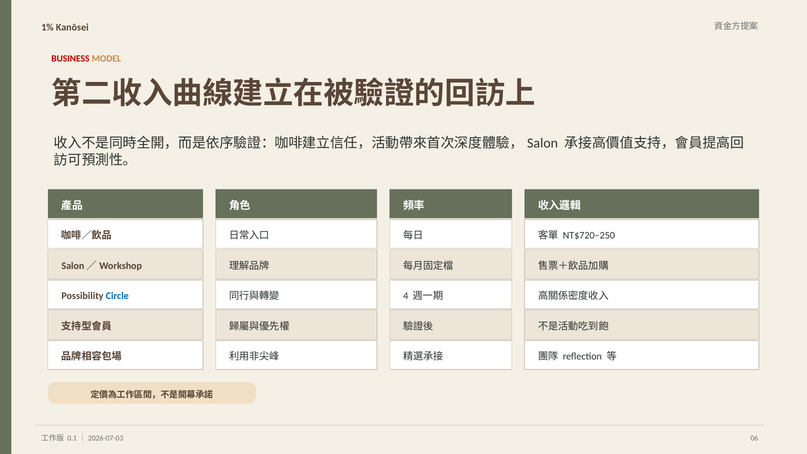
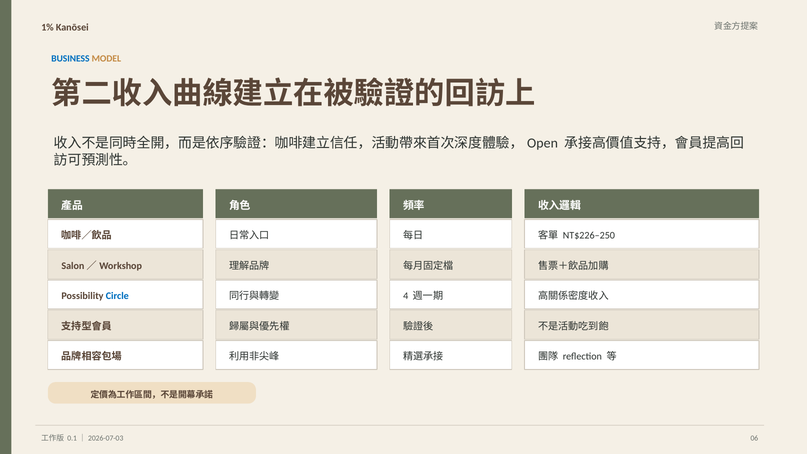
BUSINESS colour: red -> blue
Salon: Salon -> Open
NT$720–250: NT$720–250 -> NT$226–250
